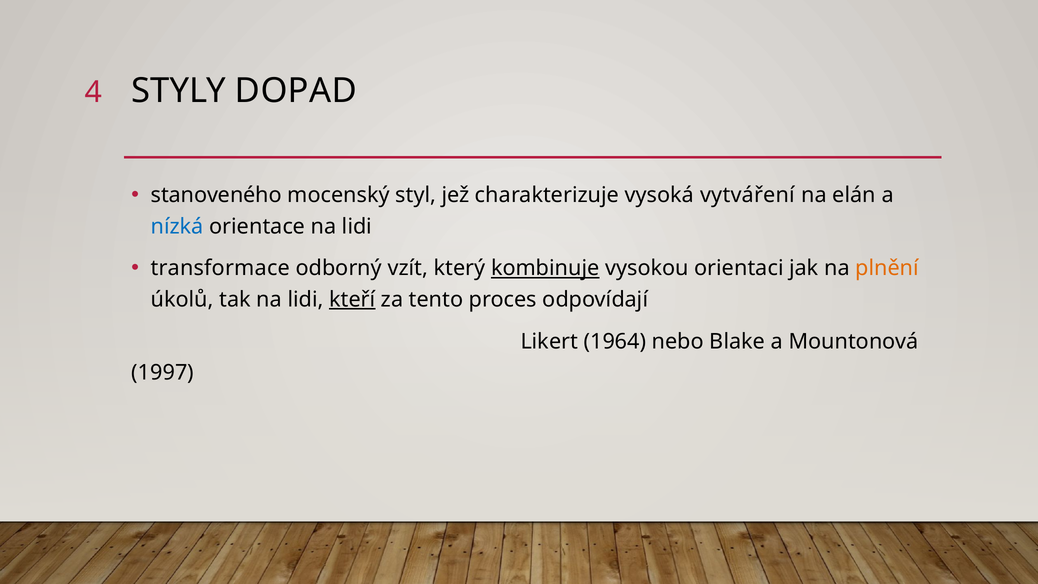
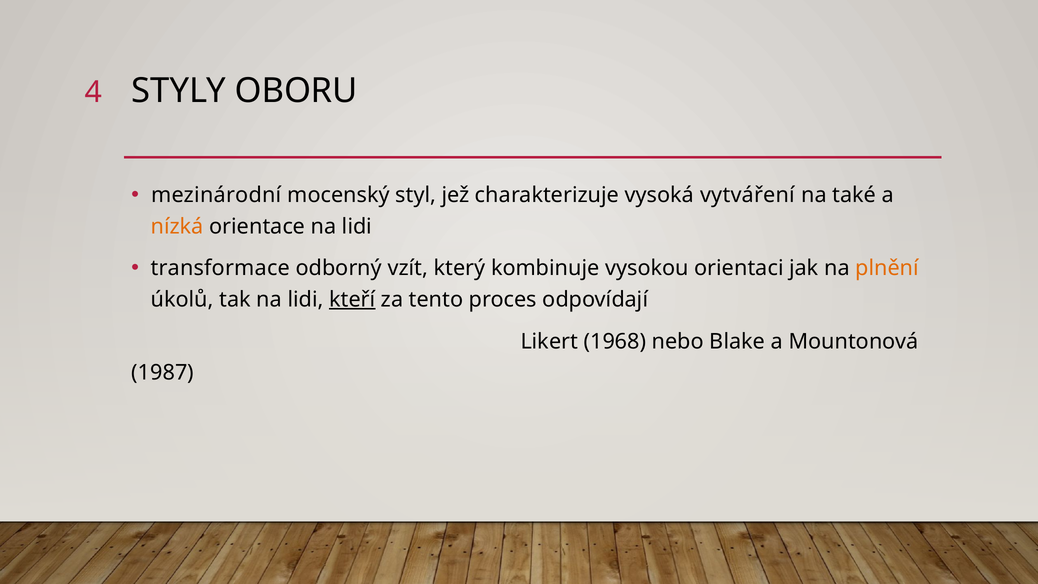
DOPAD: DOPAD -> OBORU
stanoveného: stanoveného -> mezinárodní
elán: elán -> také
nízká colour: blue -> orange
kombinuje underline: present -> none
1964: 1964 -> 1968
1997: 1997 -> 1987
